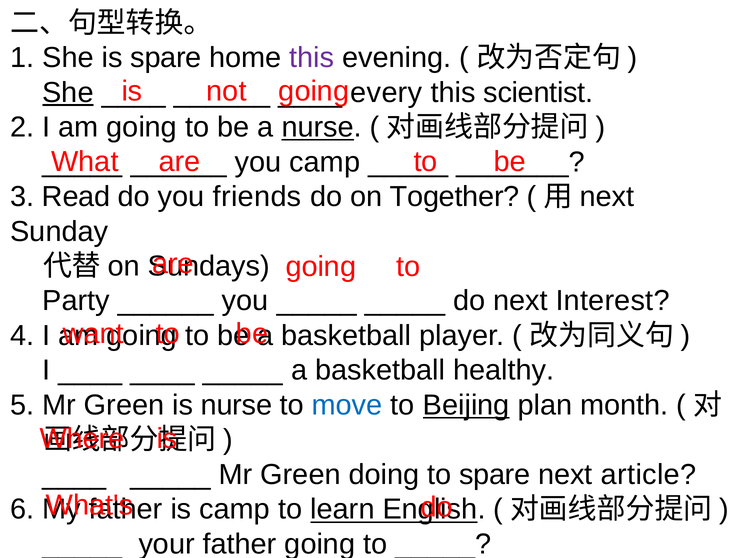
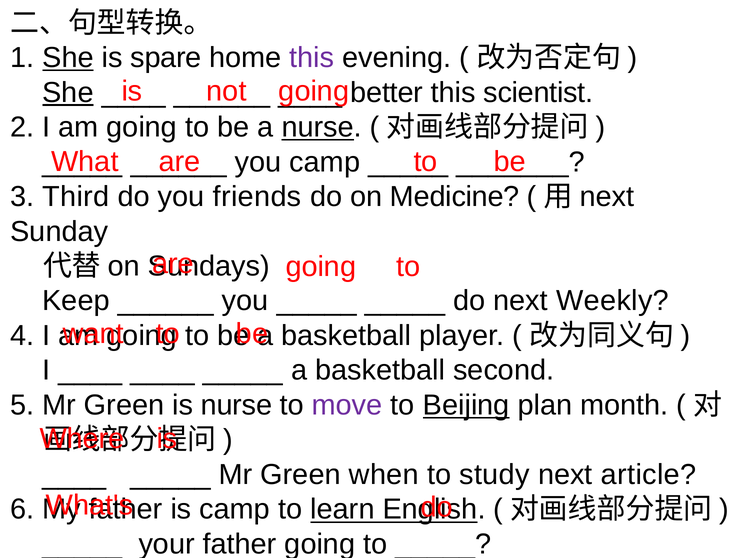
She at (68, 58) underline: none -> present
every: every -> better
Read: Read -> Third
Together: Together -> Medicine
Party: Party -> Keep
Interest: Interest -> Weekly
healthy: healthy -> second
move colour: blue -> purple
doing: doing -> when
to spare: spare -> study
